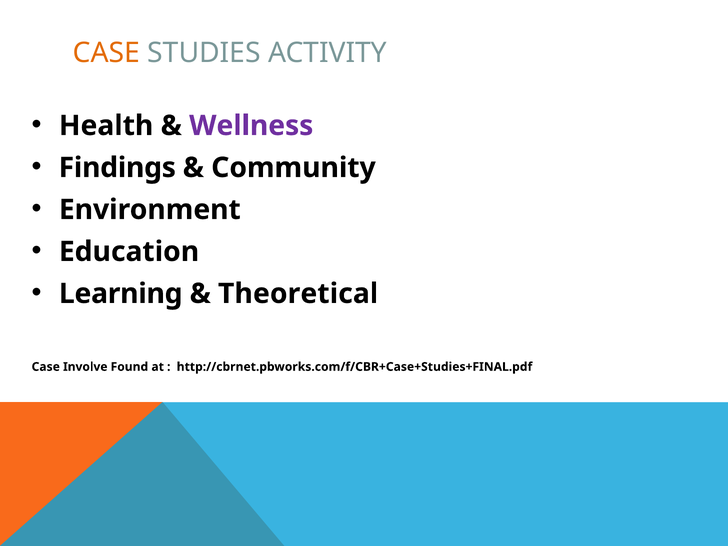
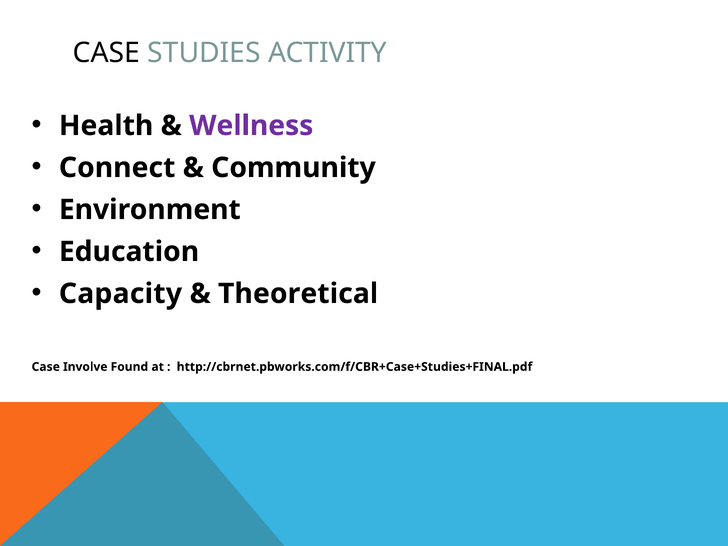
CASE at (106, 53) colour: orange -> black
Findings: Findings -> Connect
Learning: Learning -> Capacity
